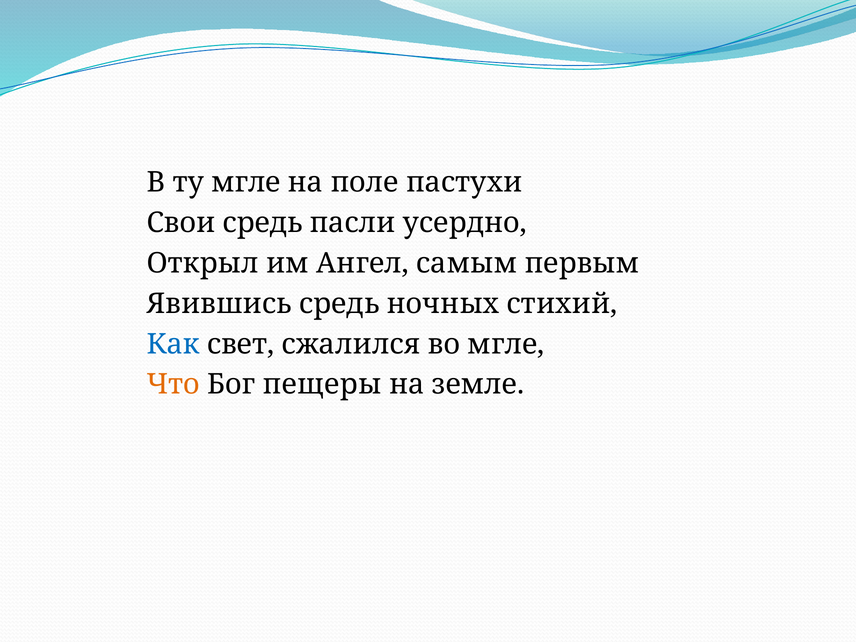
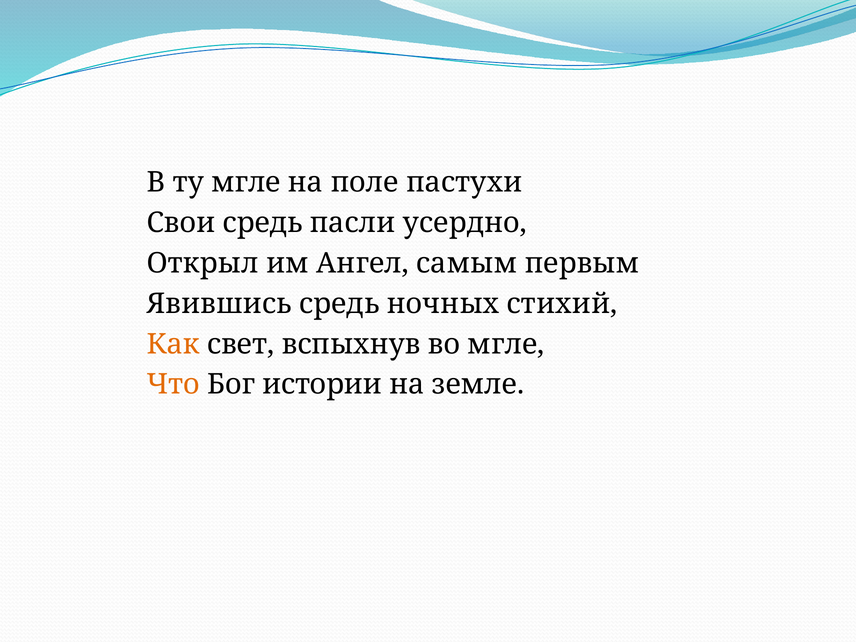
Как colour: blue -> orange
сжалился: сжалился -> вспыхнув
пещеры: пещеры -> истории
